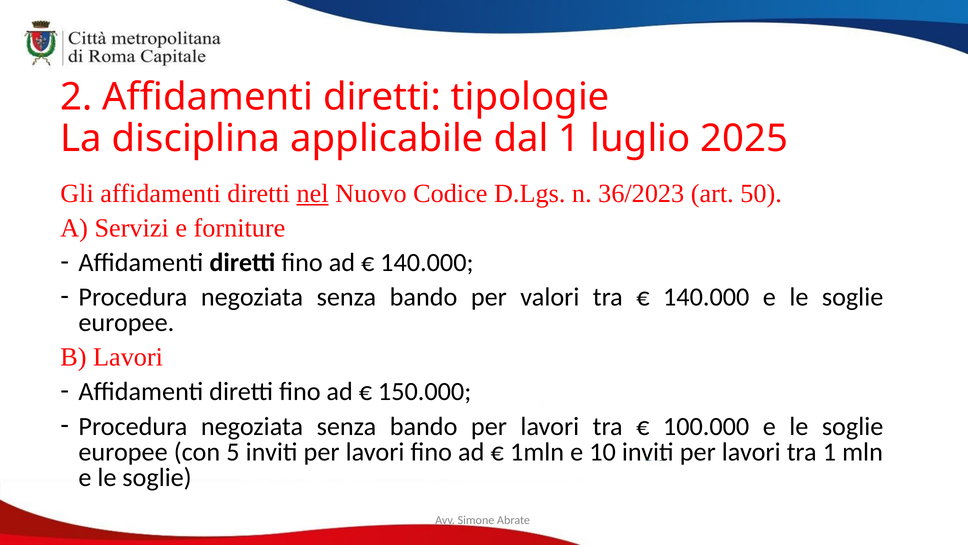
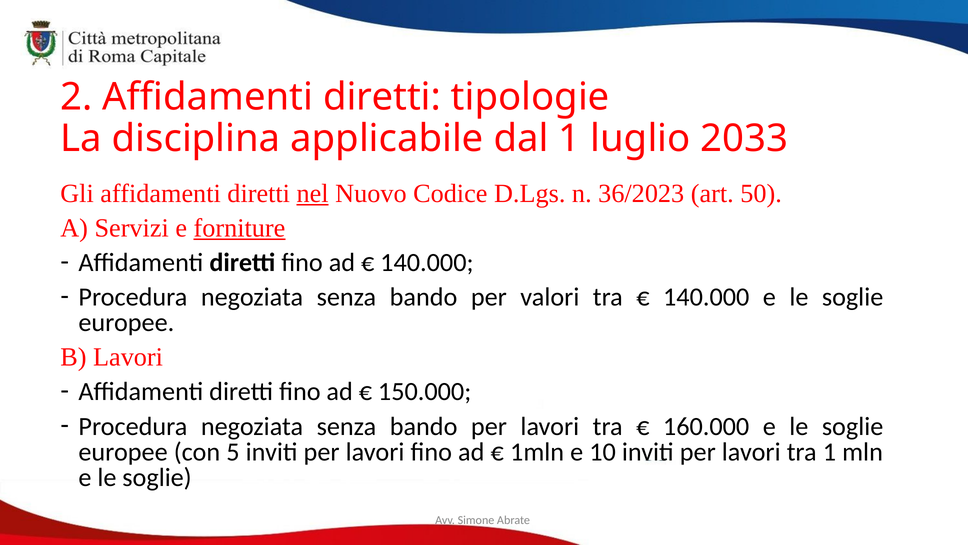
2025: 2025 -> 2033
forniture underline: none -> present
100.000: 100.000 -> 160.000
